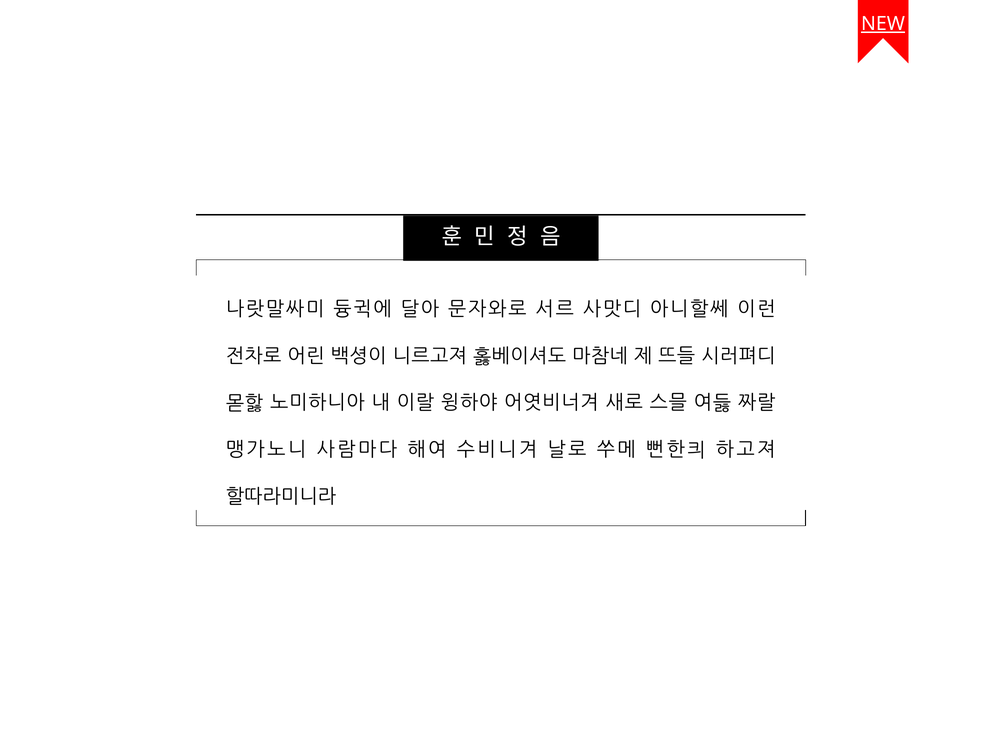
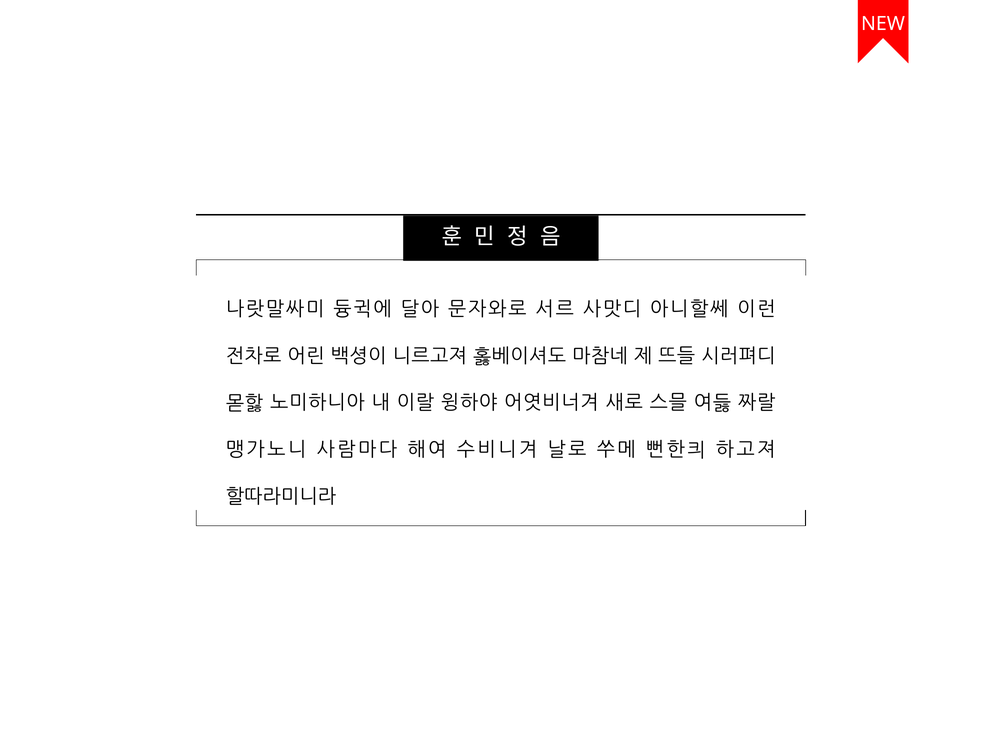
NEW underline: present -> none
